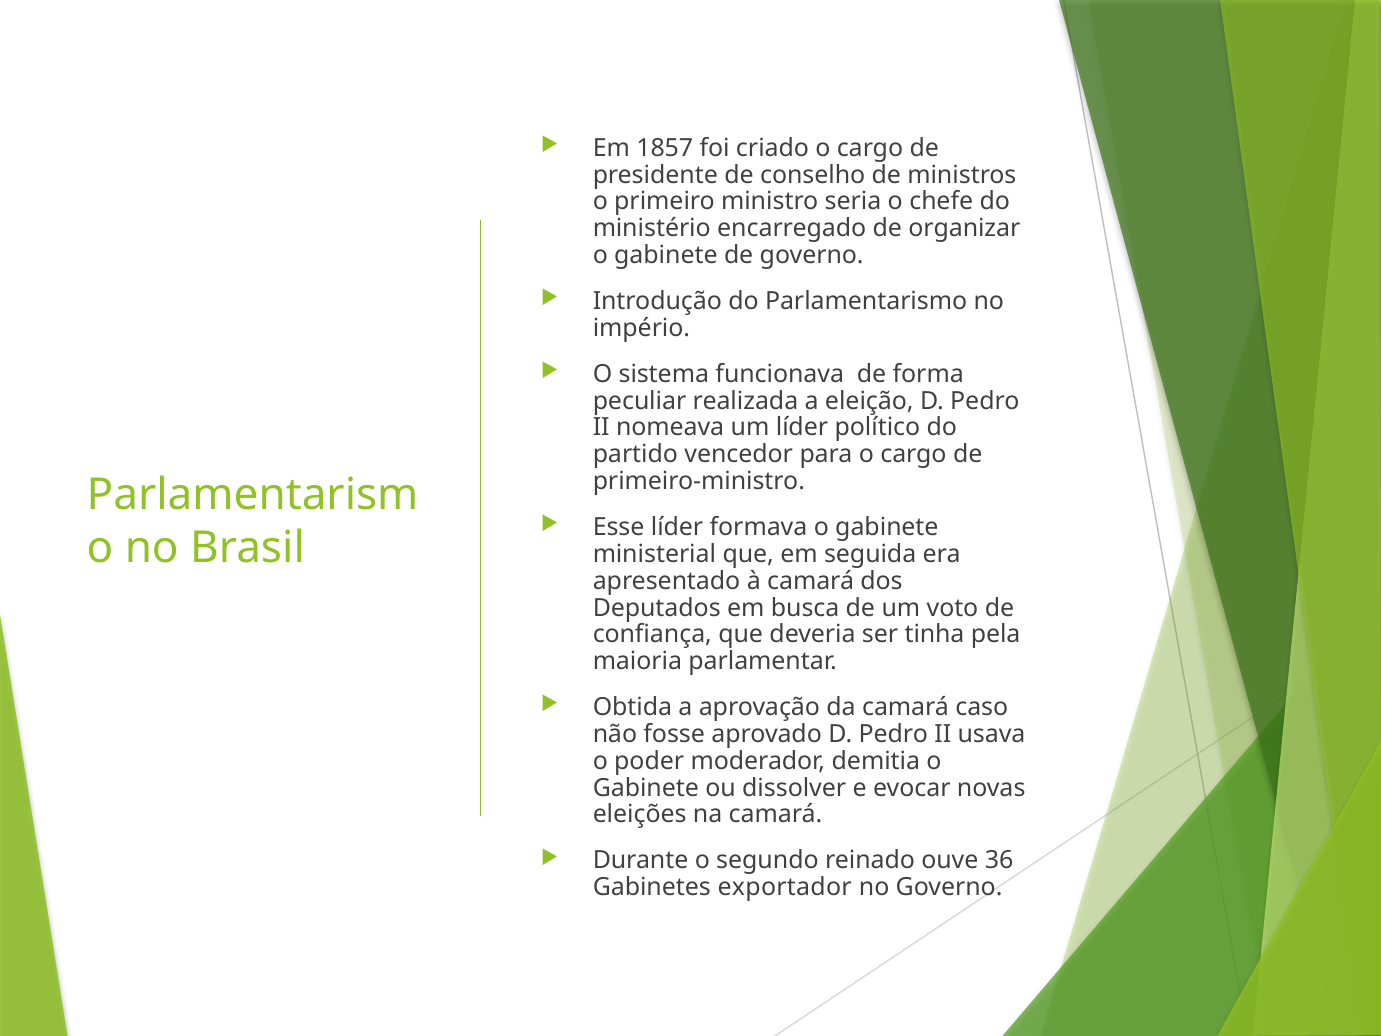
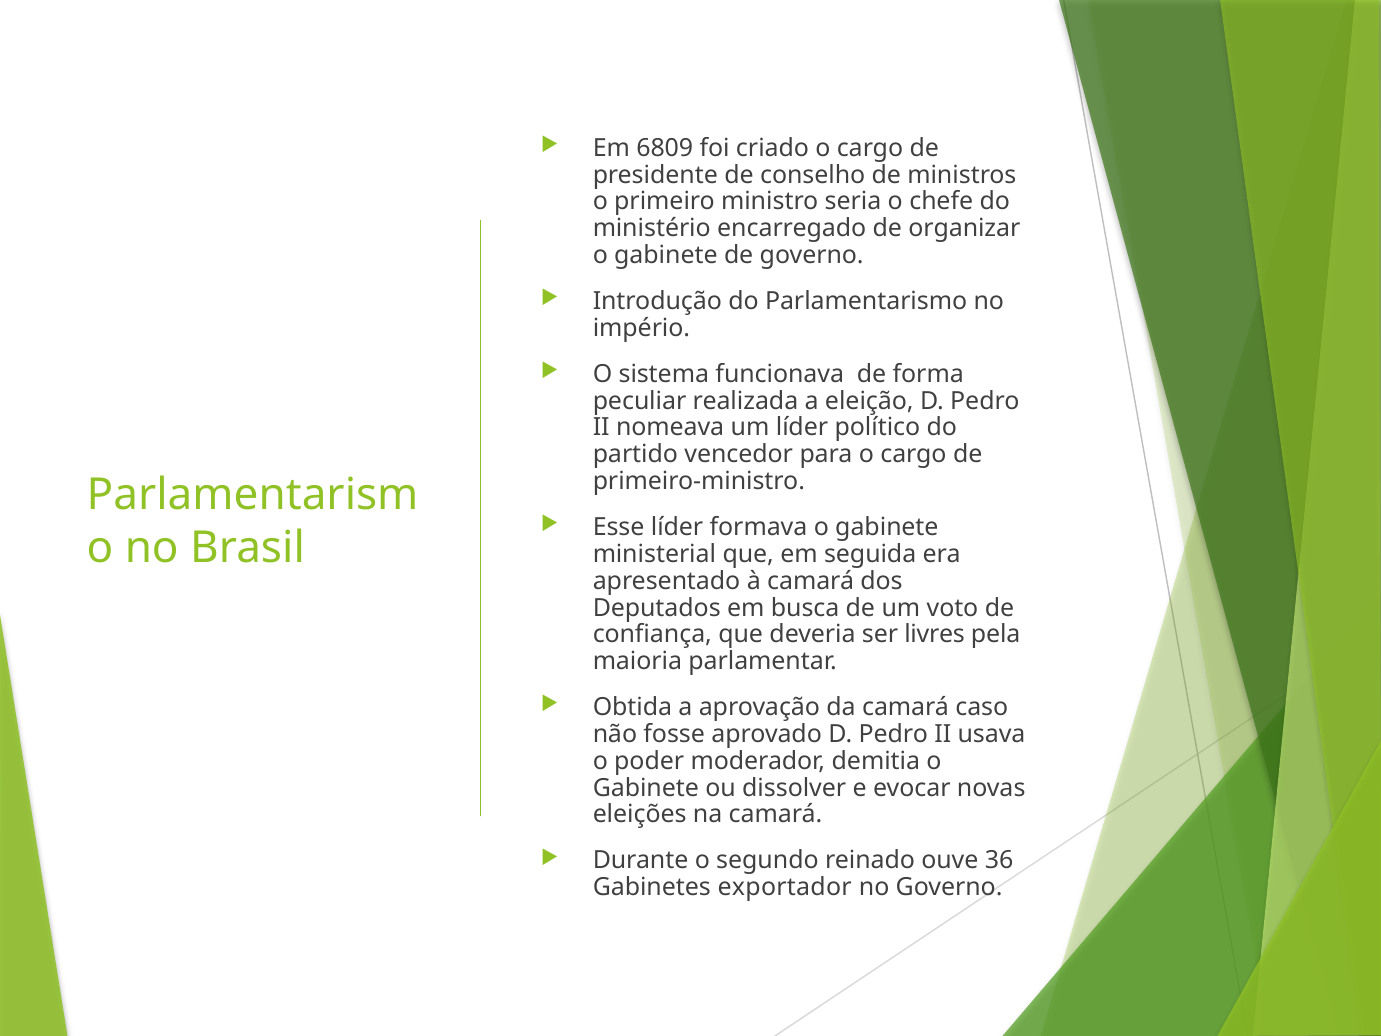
1857: 1857 -> 6809
tinha: tinha -> livres
